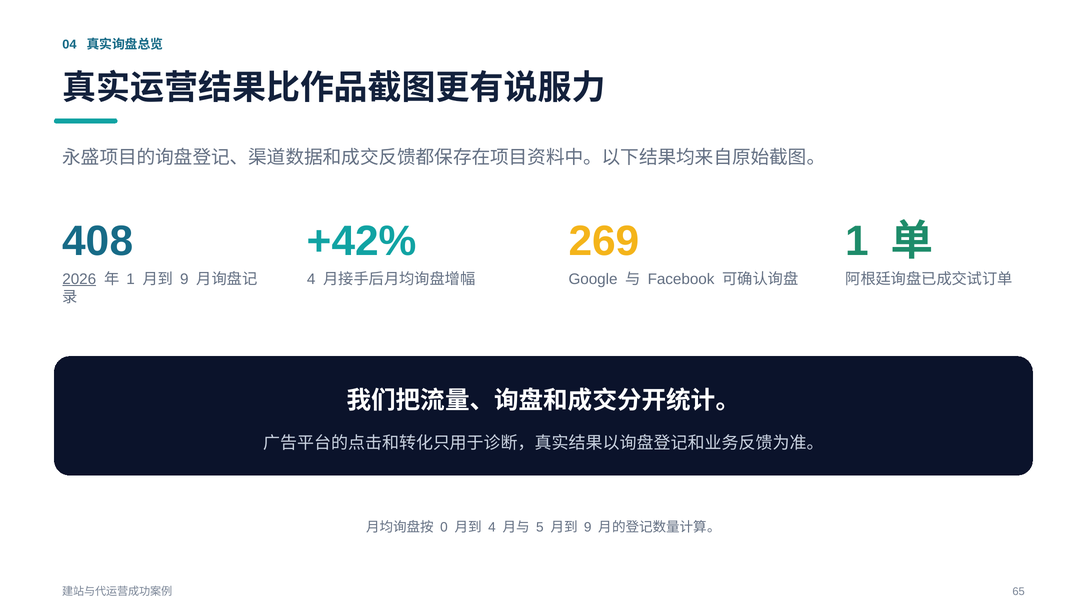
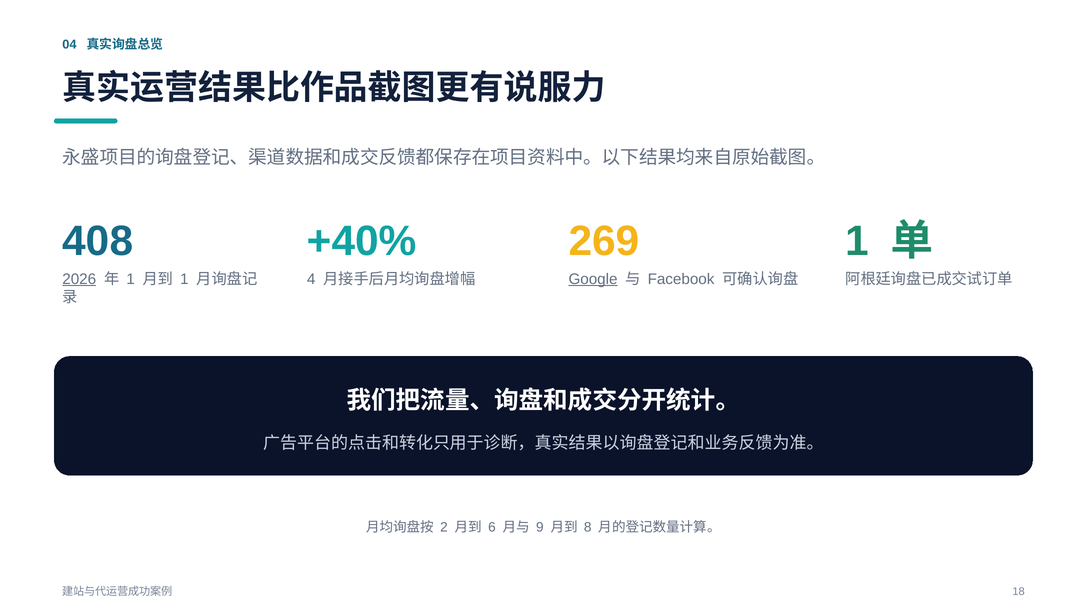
+42%: +42% -> +40%
9 at (184, 279): 9 -> 1
Google underline: none -> present
0: 0 -> 2
4 at (492, 528): 4 -> 6
5: 5 -> 9
9 at (588, 528): 9 -> 8
65: 65 -> 18
